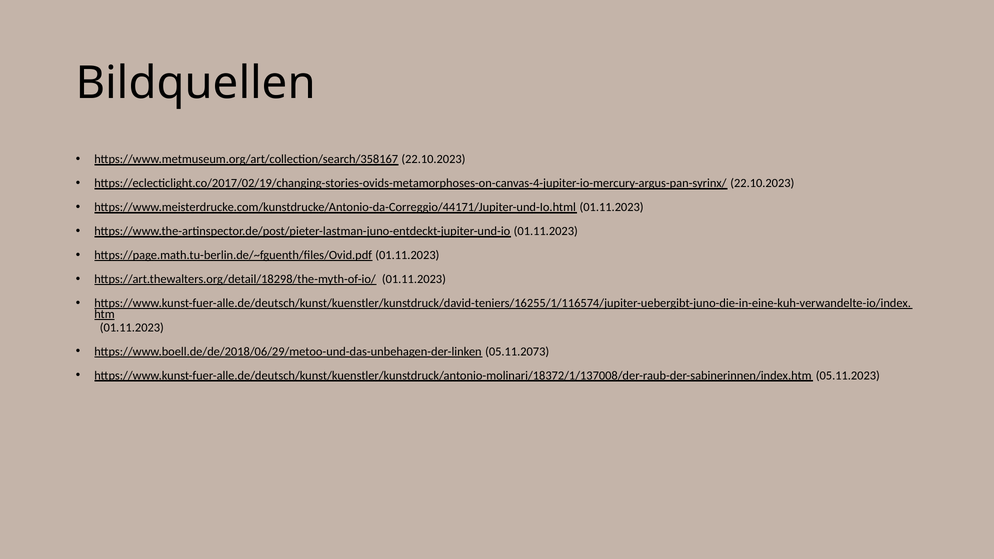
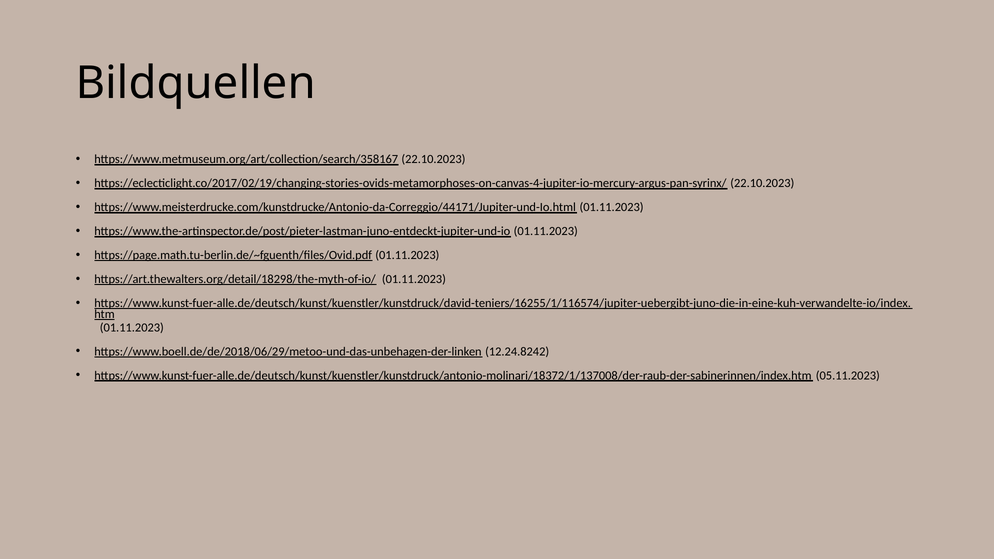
05.11.2073: 05.11.2073 -> 12.24.8242
